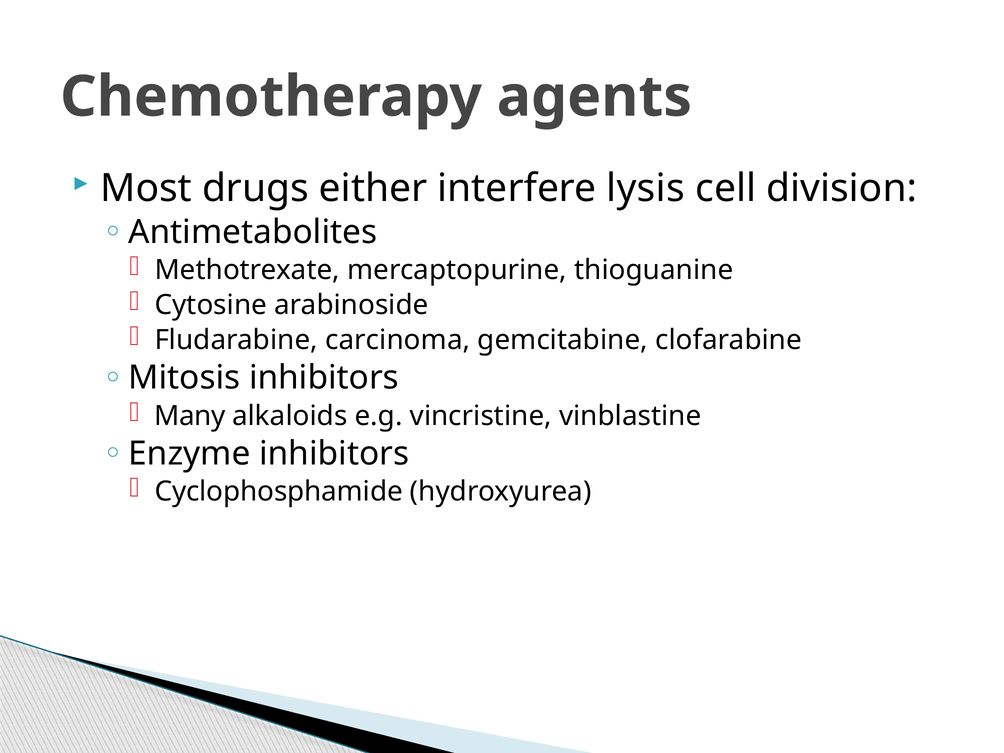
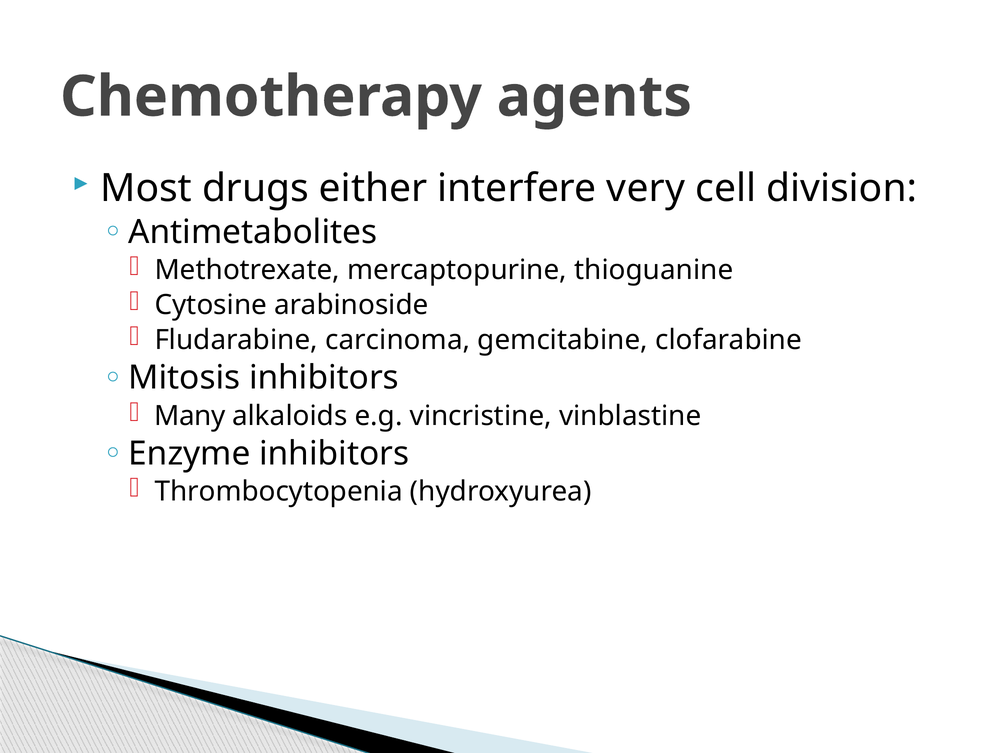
lysis: lysis -> very
Cyclophosphamide: Cyclophosphamide -> Thrombocytopenia
